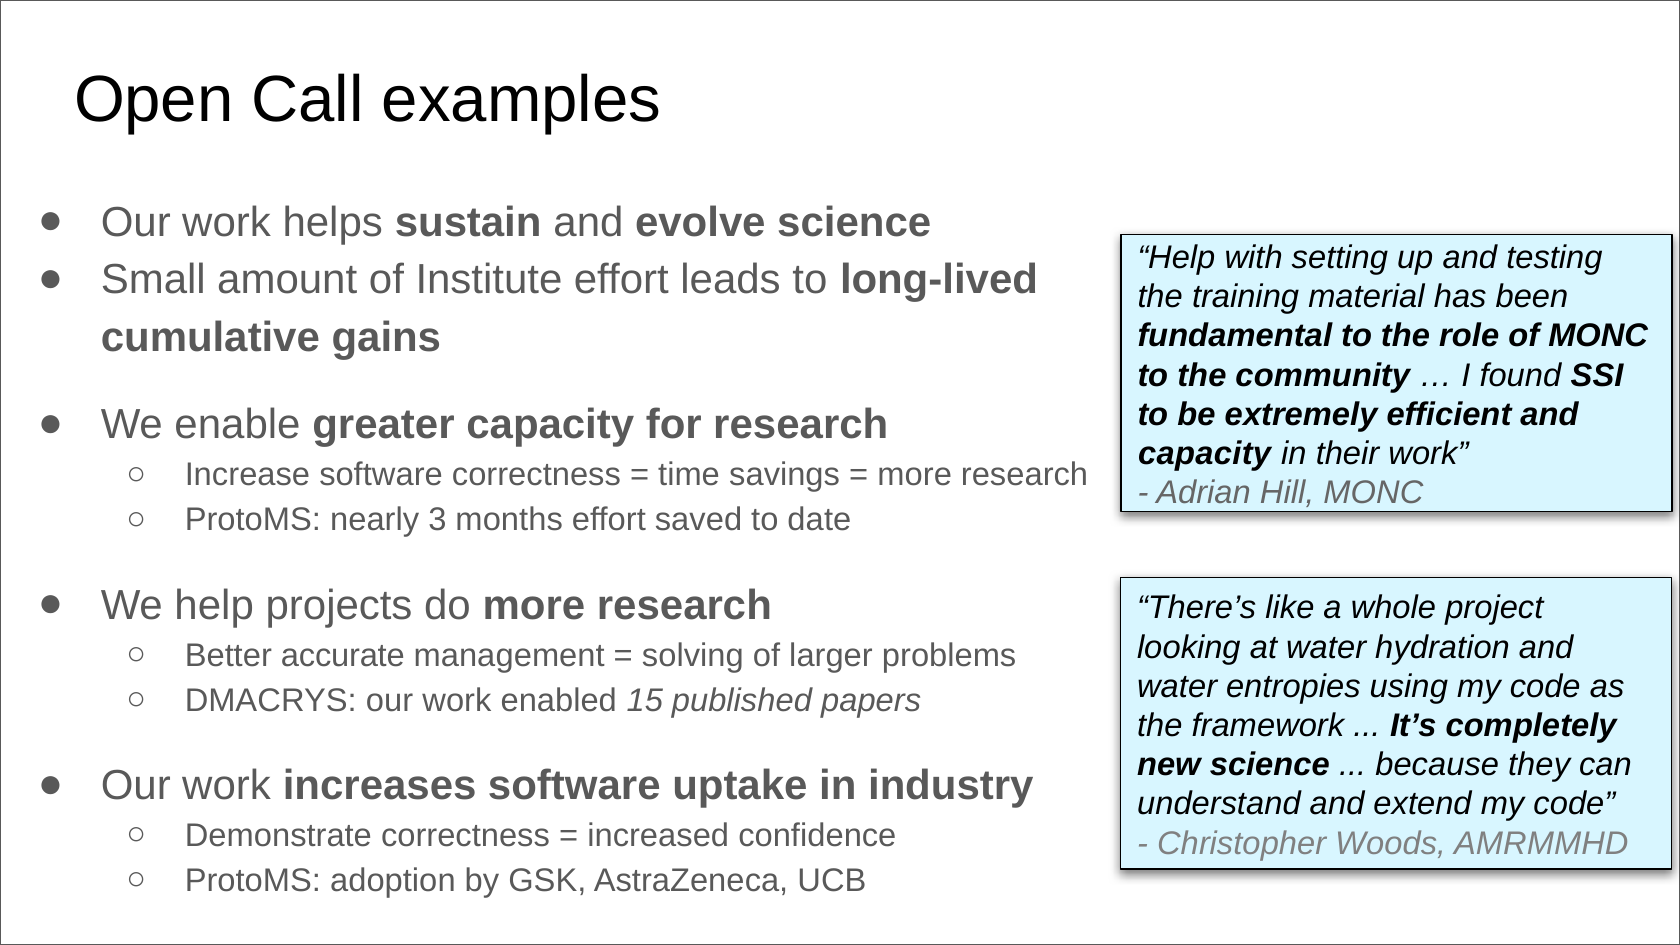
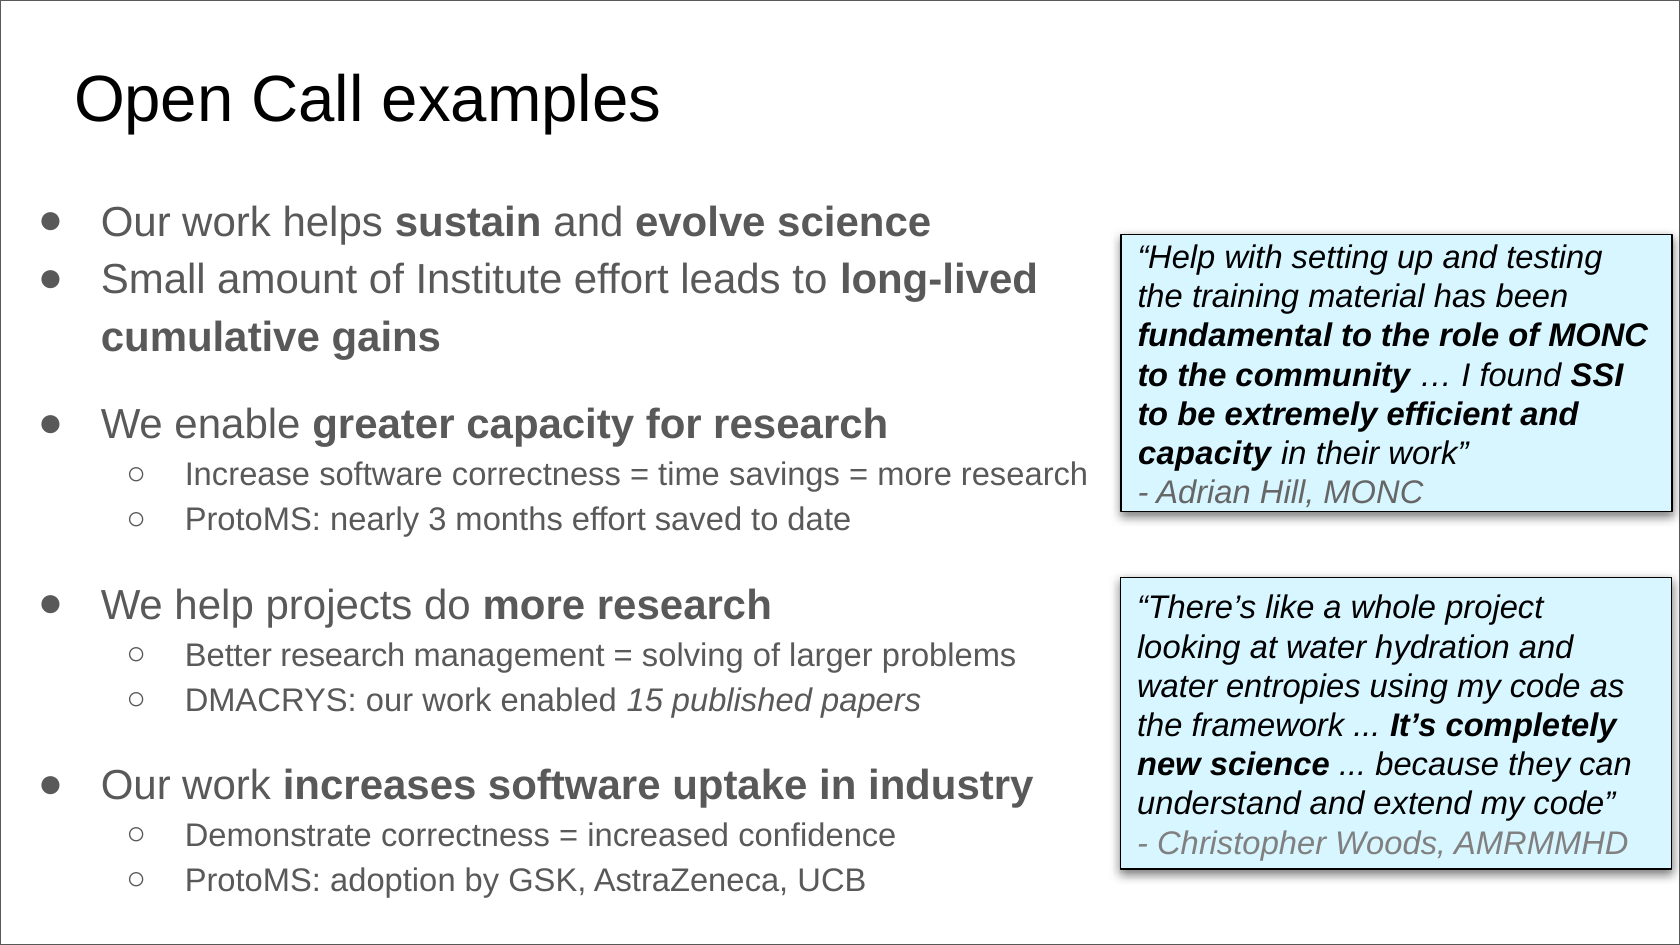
Better accurate: accurate -> research
